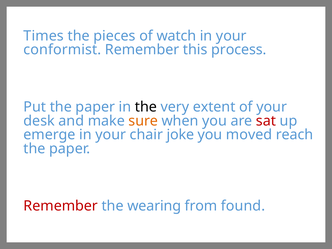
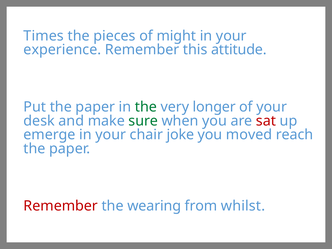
watch: watch -> might
conformist: conformist -> experience
process: process -> attitude
the at (146, 107) colour: black -> green
extent: extent -> longer
sure colour: orange -> green
found: found -> whilst
